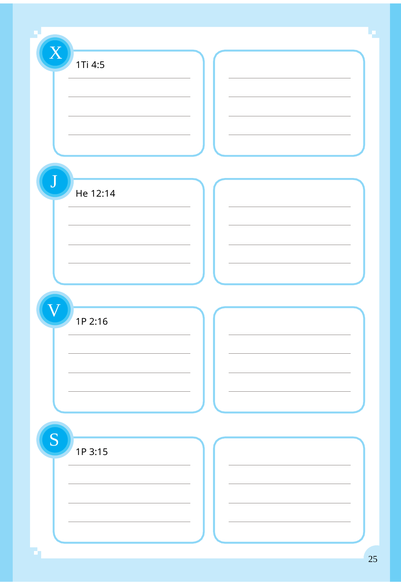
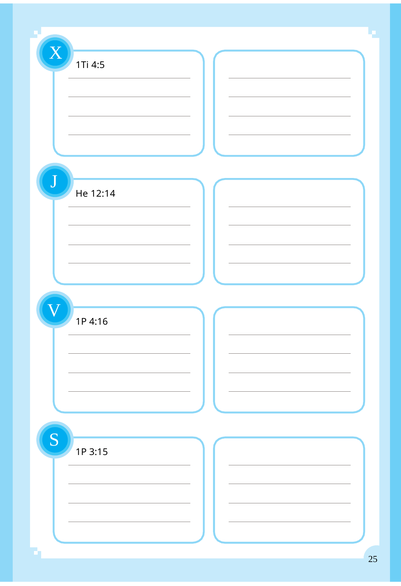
2:16: 2:16 -> 4:16
